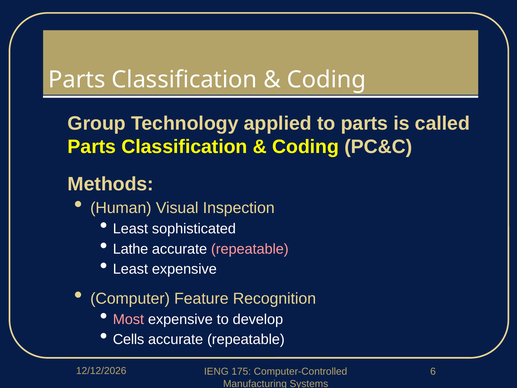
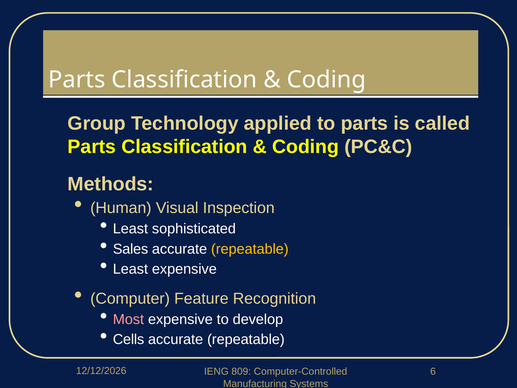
Lathe: Lathe -> Sales
repeatable at (250, 249) colour: pink -> yellow
175: 175 -> 809
